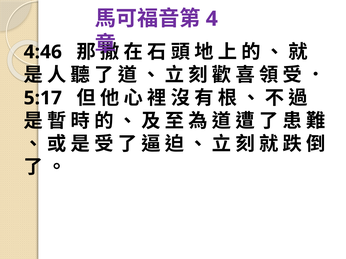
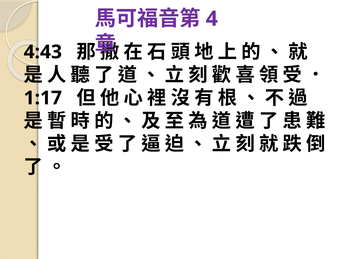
4:46: 4:46 -> 4:43
5:17: 5:17 -> 1:17
